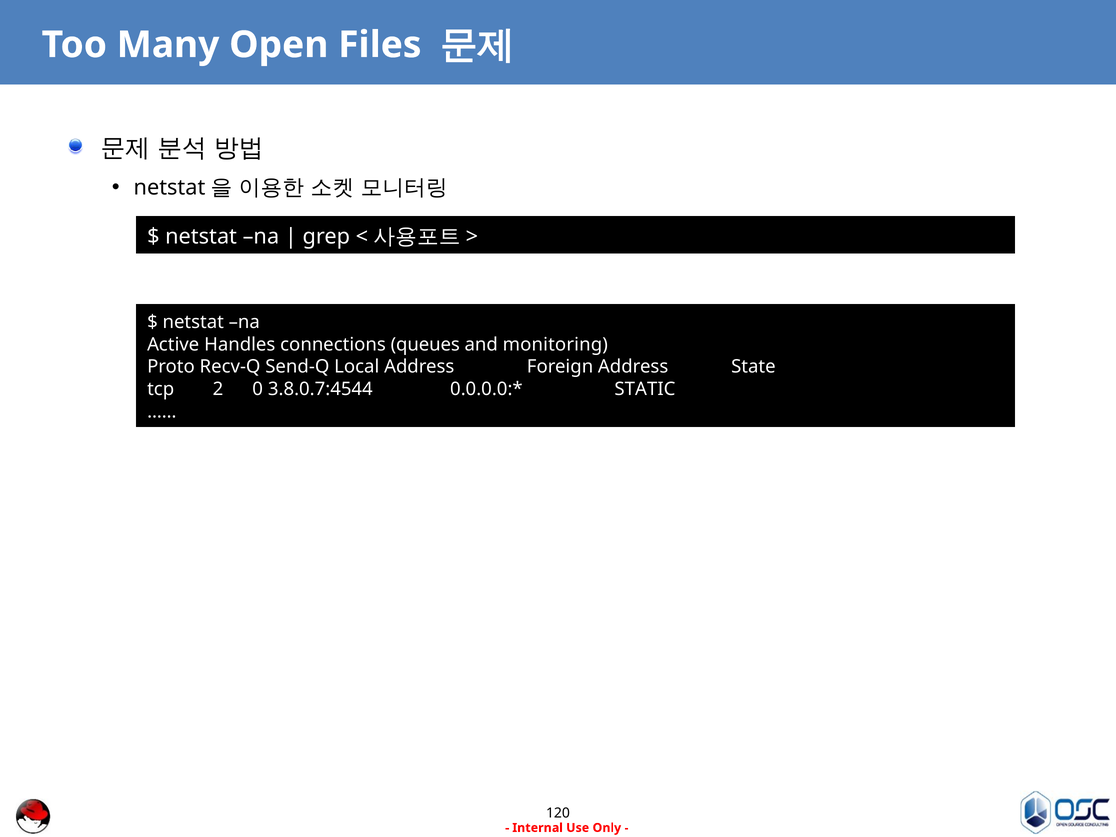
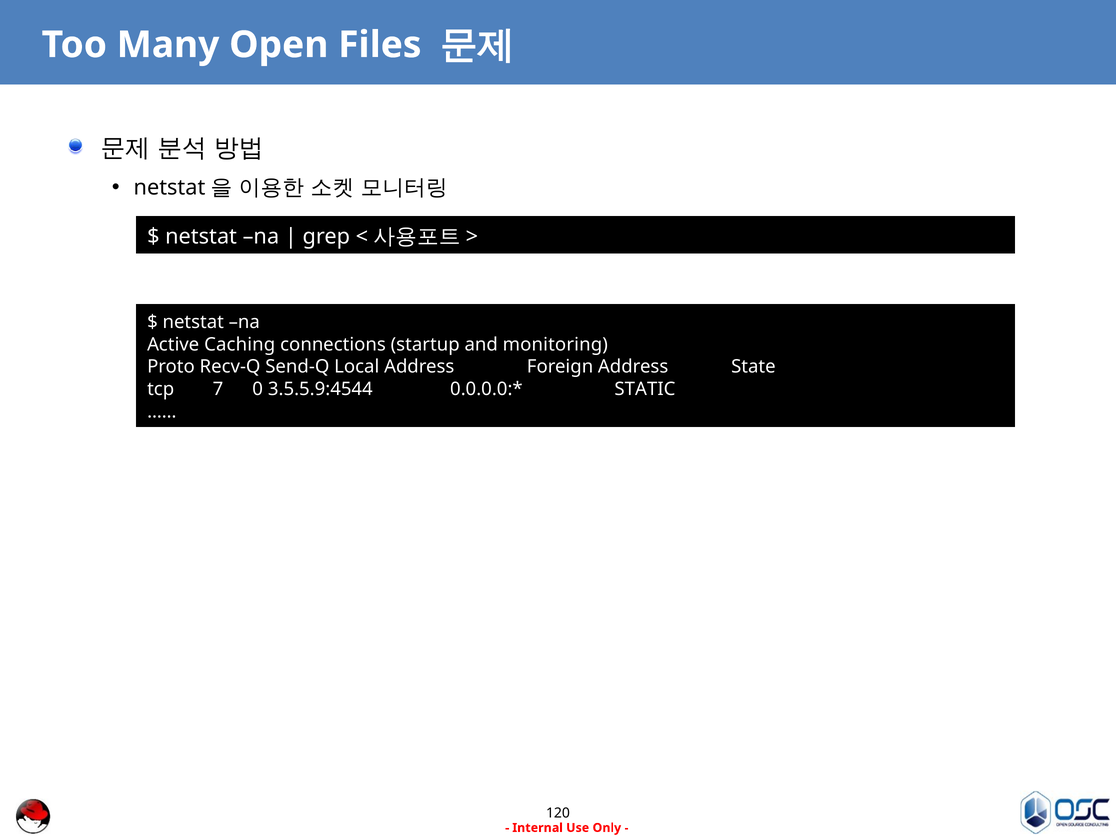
Handles: Handles -> Caching
queues: queues -> startup
2: 2 -> 7
3.8.0.7:4544: 3.8.0.7:4544 -> 3.5.5.9:4544
